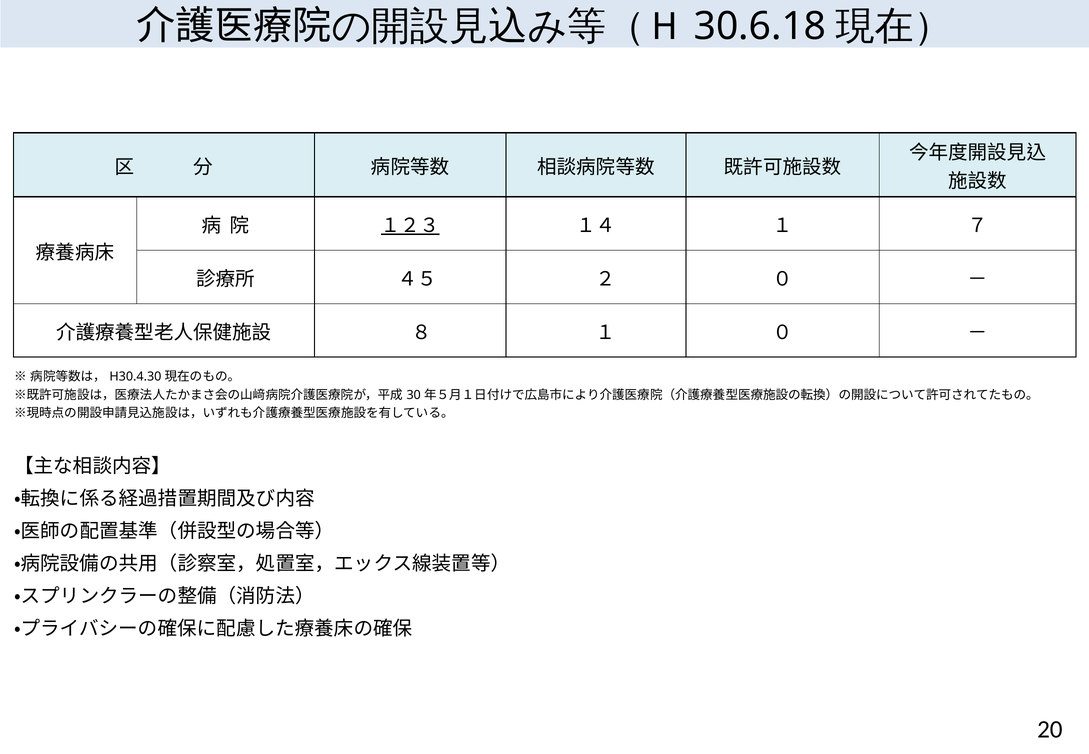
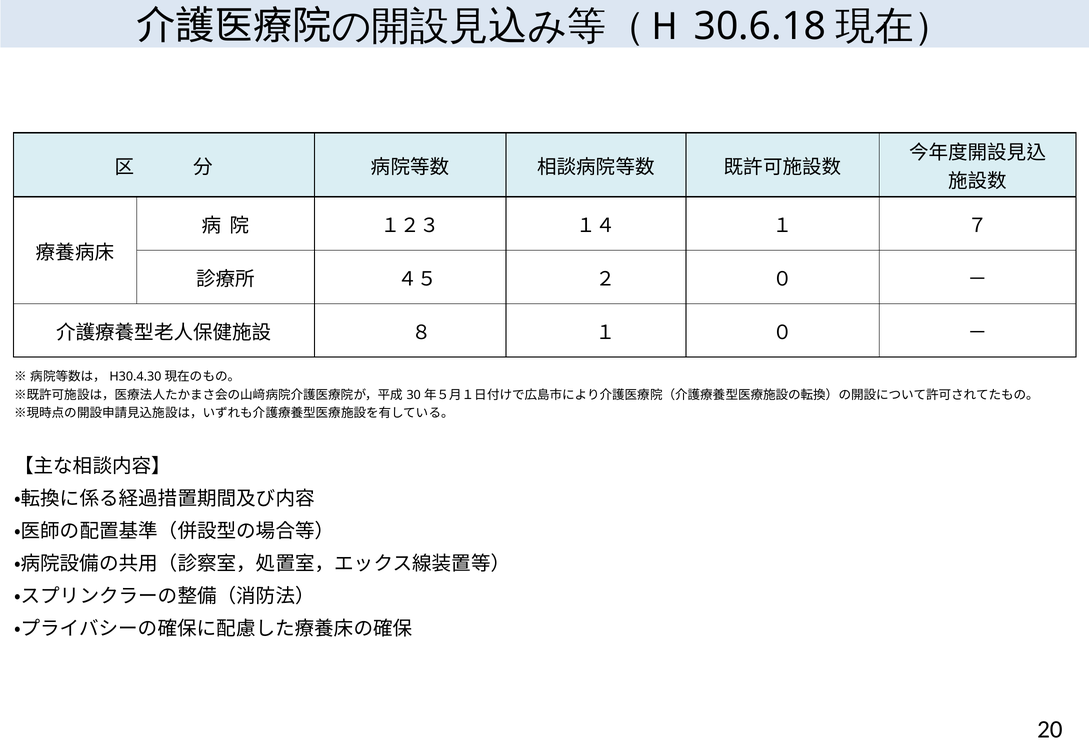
１２３ underline: present -> none
